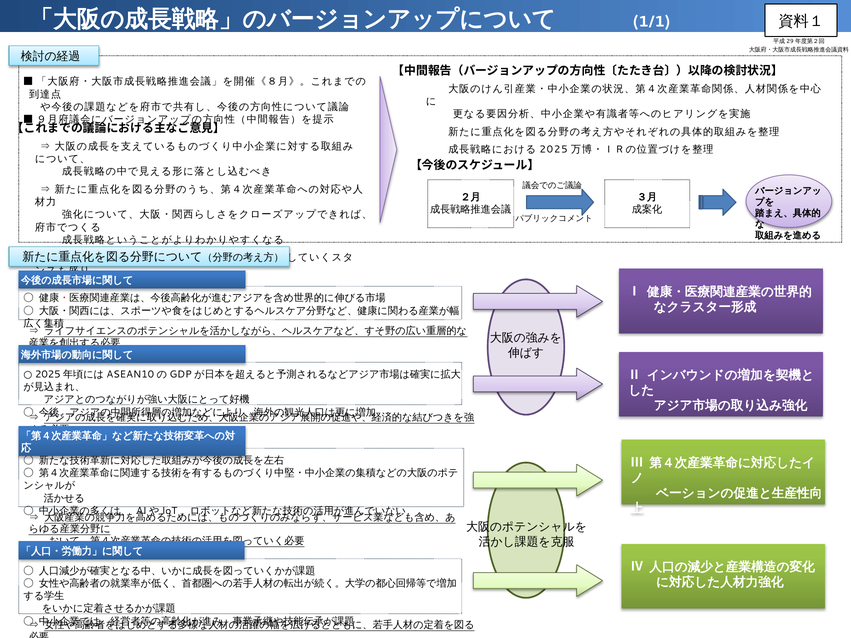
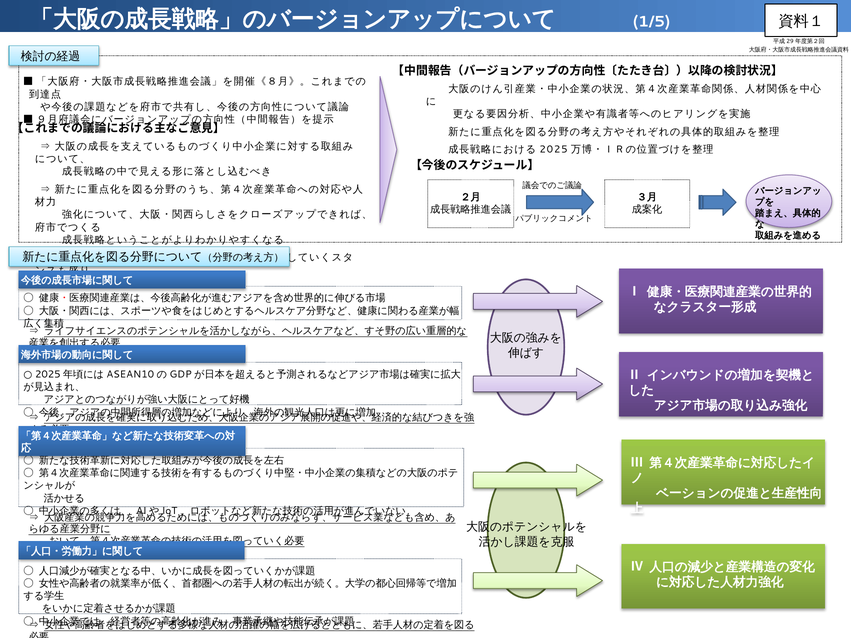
1/1: 1/1 -> 1/5
